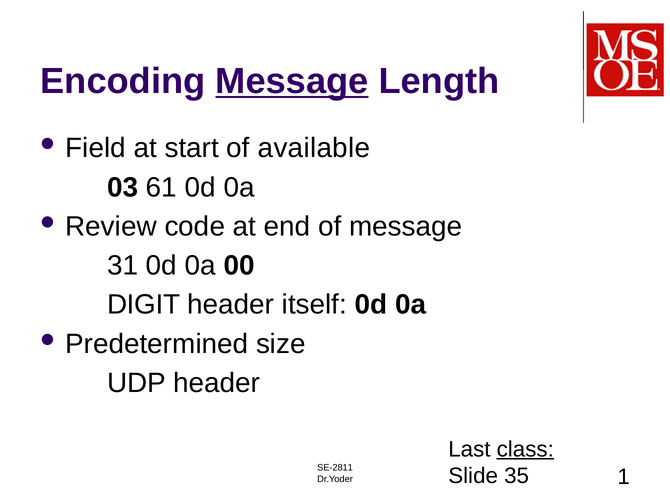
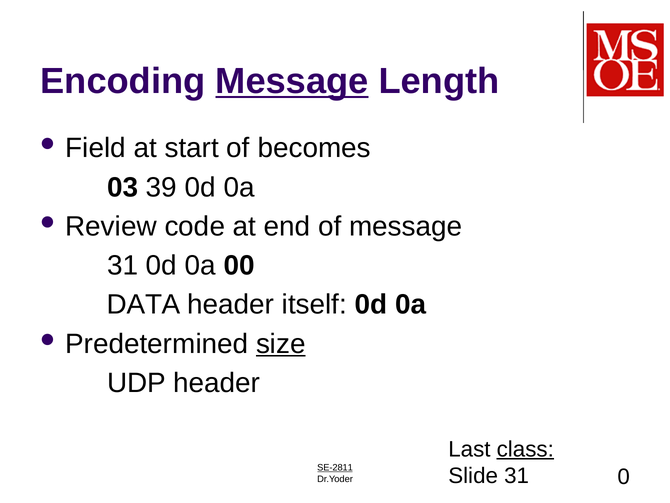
available: available -> becomes
61: 61 -> 39
DIGIT: DIGIT -> DATA
size underline: none -> present
SE-2811 underline: none -> present
Slide 35: 35 -> 31
1: 1 -> 0
